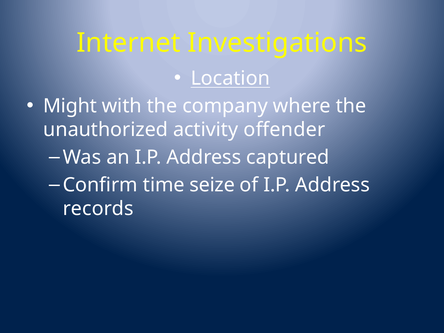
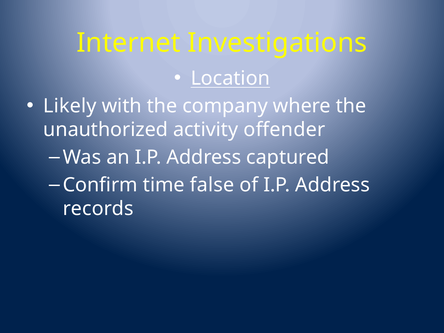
Might: Might -> Likely
seize: seize -> false
